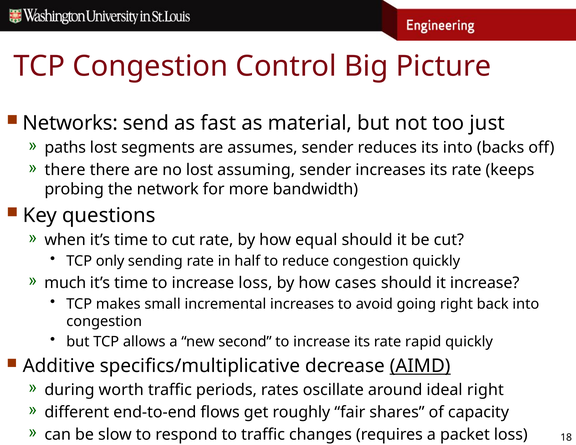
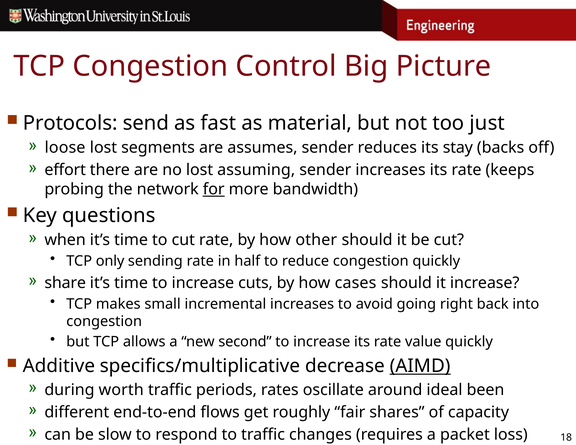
Networks: Networks -> Protocols
paths: paths -> loose
its into: into -> stay
there at (65, 170): there -> effort
for underline: none -> present
equal: equal -> other
much: much -> share
increase loss: loss -> cuts
rapid: rapid -> value
ideal right: right -> been
